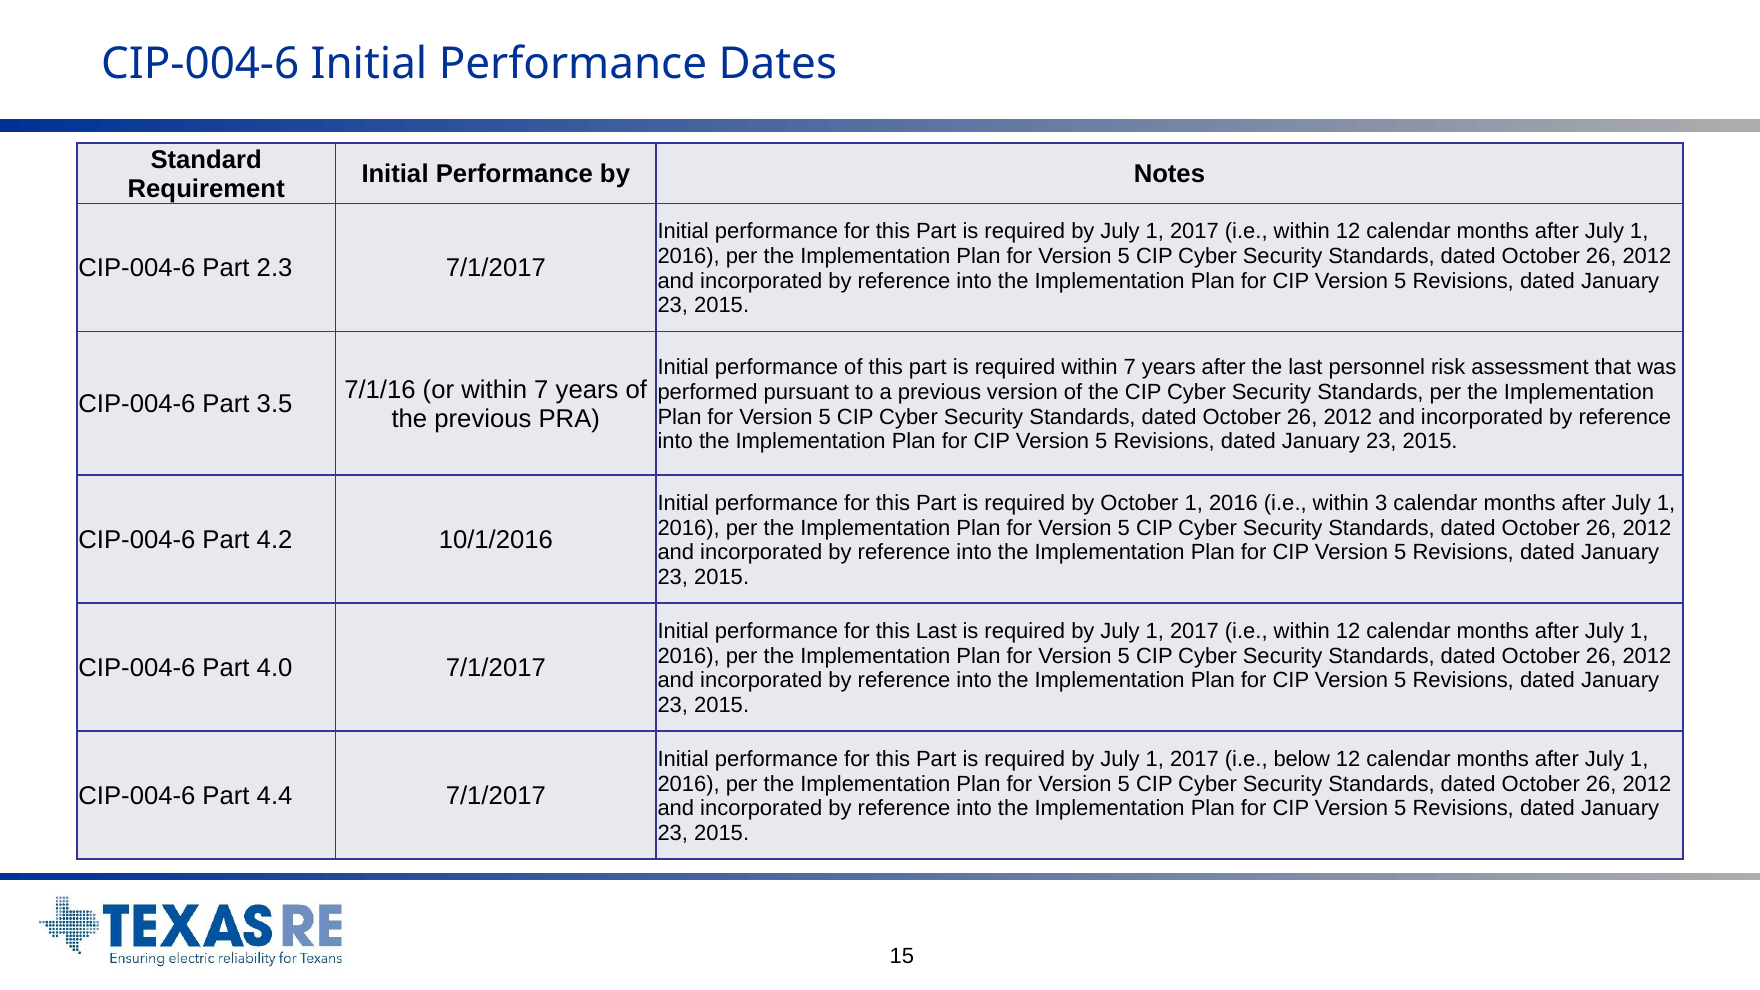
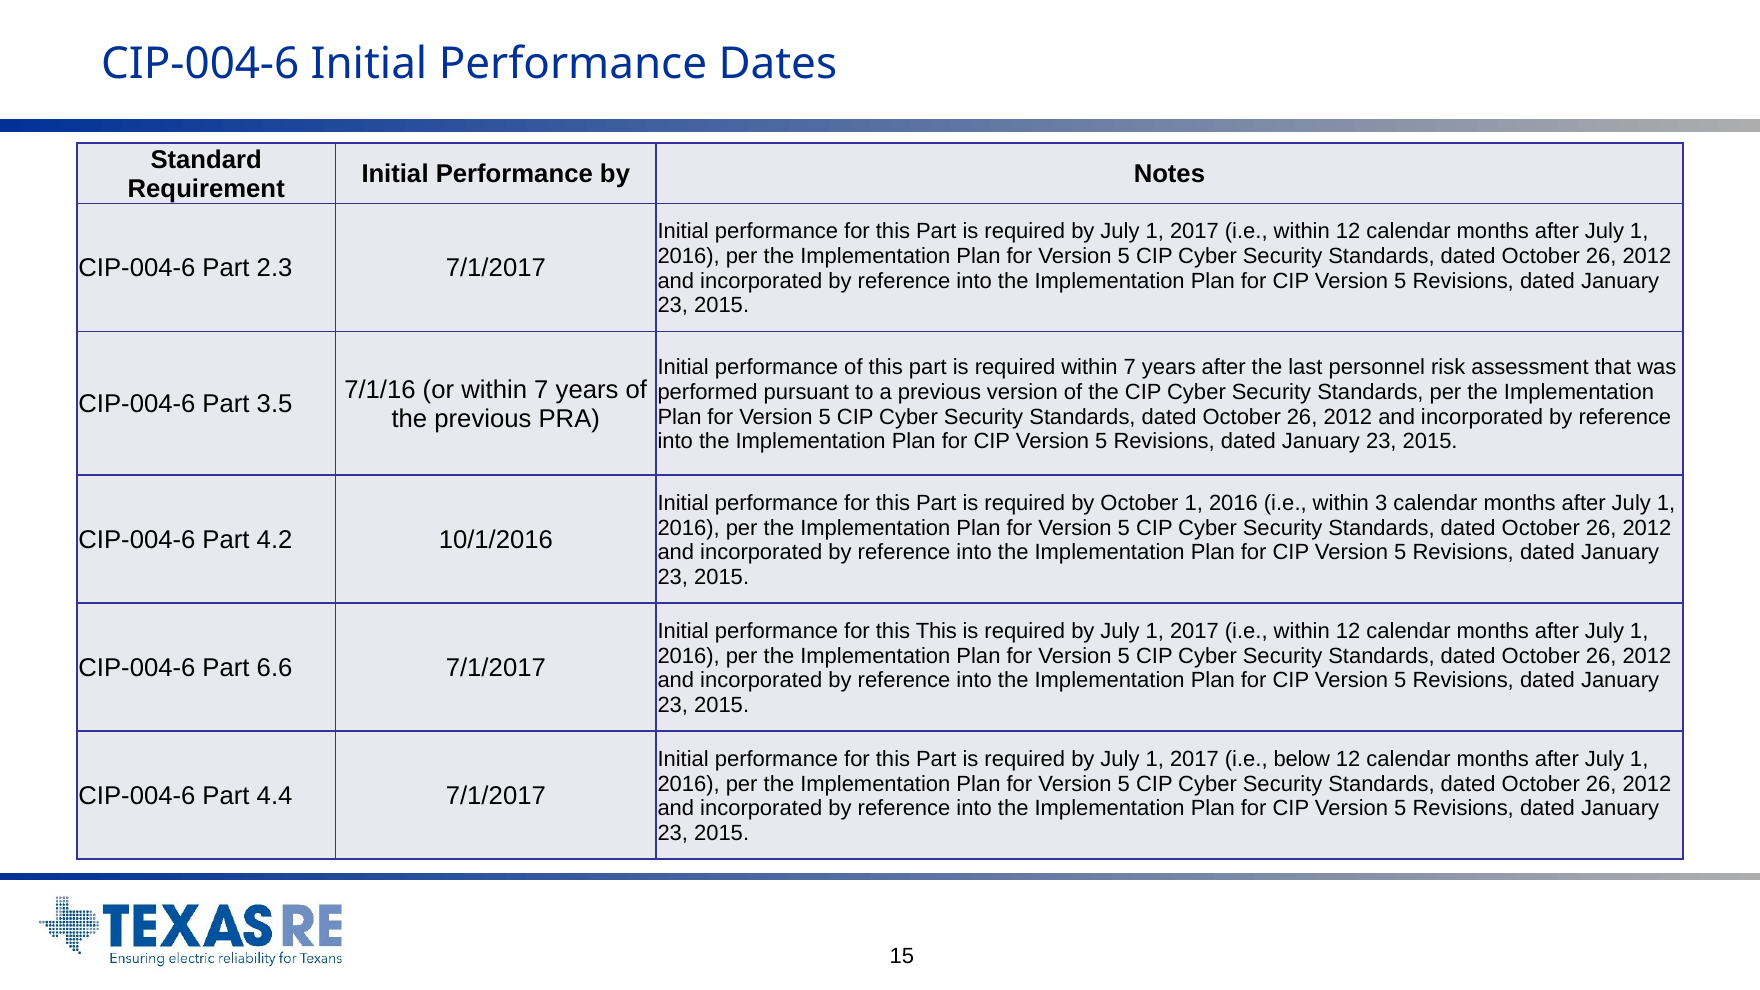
this Last: Last -> This
4.0: 4.0 -> 6.6
